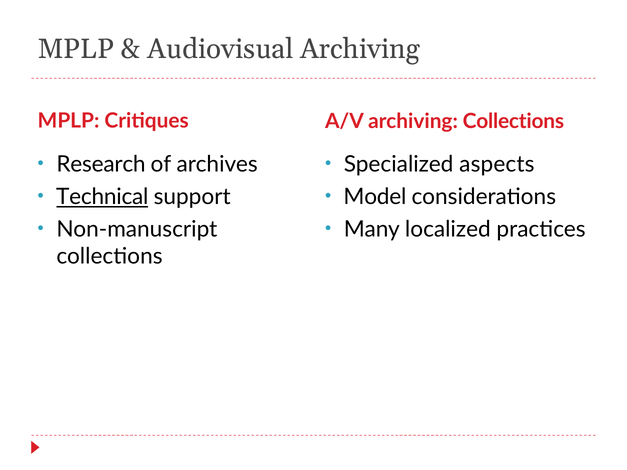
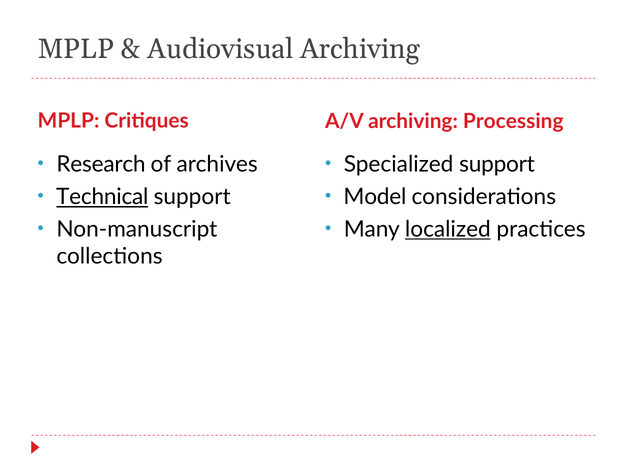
archiving Collections: Collections -> Processing
Specialized aspects: aspects -> support
localized underline: none -> present
